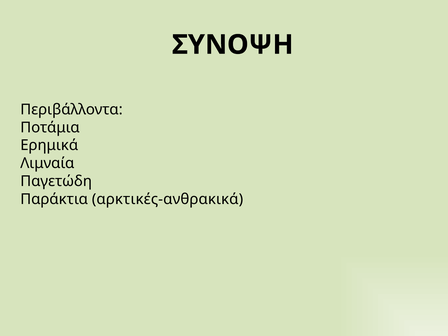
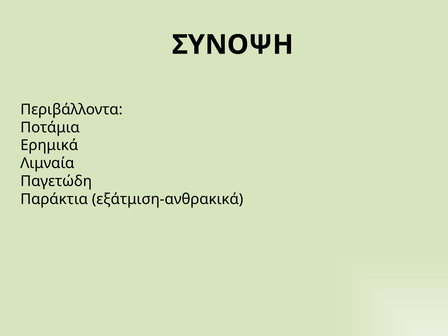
αρκτικές-ανθρακικά: αρκτικές-ανθρακικά -> εξάτμιση-ανθρακικά
